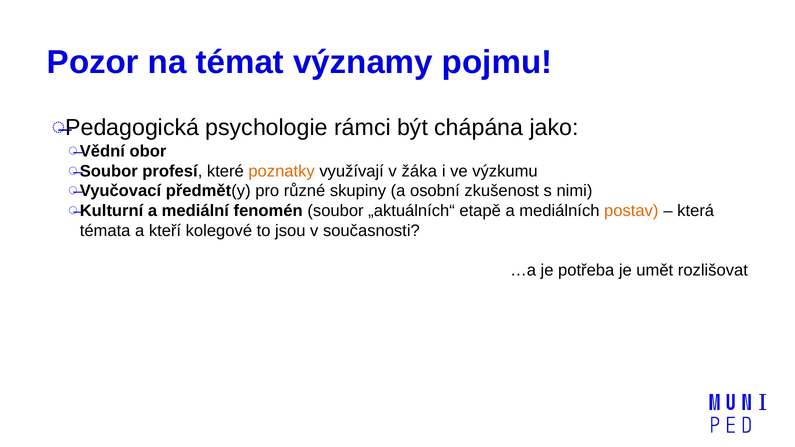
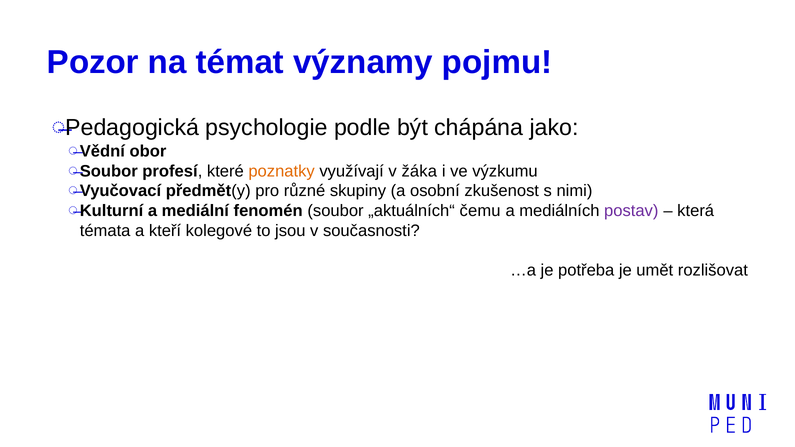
rámci: rámci -> podle
etapě: etapě -> čemu
postav colour: orange -> purple
